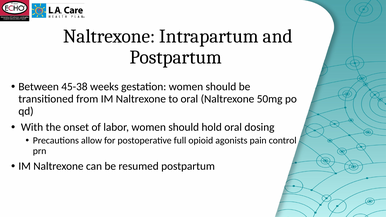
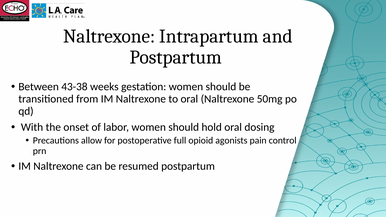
45-38: 45-38 -> 43-38
